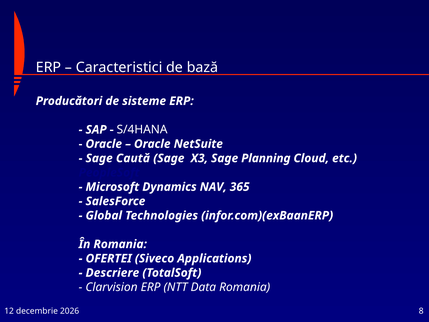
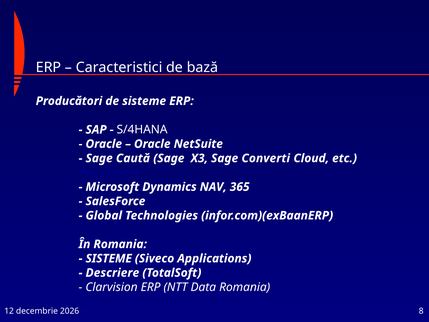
Planning: Planning -> Converti
OFERTEI at (109, 258): OFERTEI -> SISTEME
